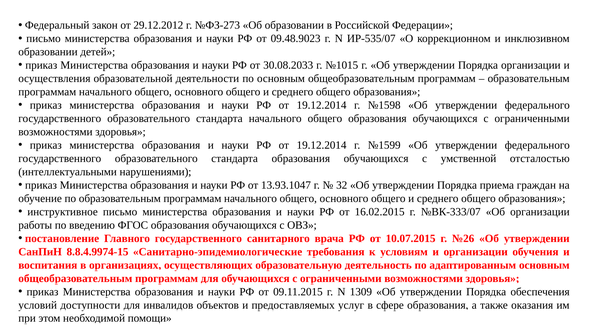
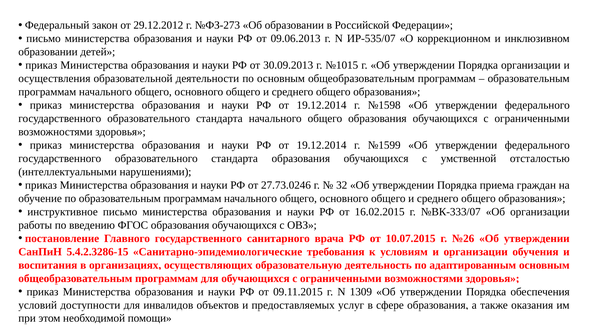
09.48.9023: 09.48.9023 -> 09.06.2013
30.08.2033: 30.08.2033 -> 30.09.2013
13.93.1047: 13.93.1047 -> 27.73.0246
8.8.4.9974-15: 8.8.4.9974-15 -> 5.4.2.3286-15
